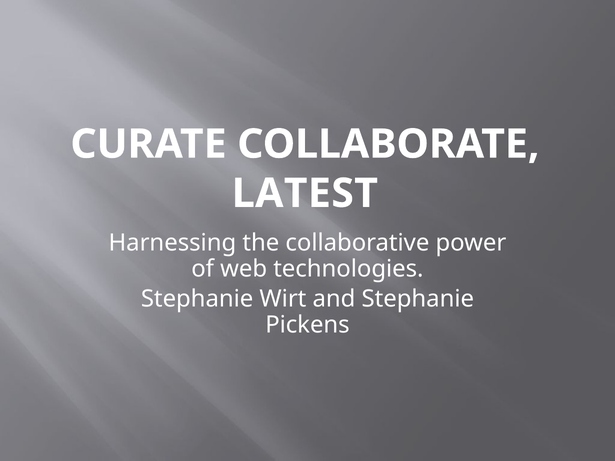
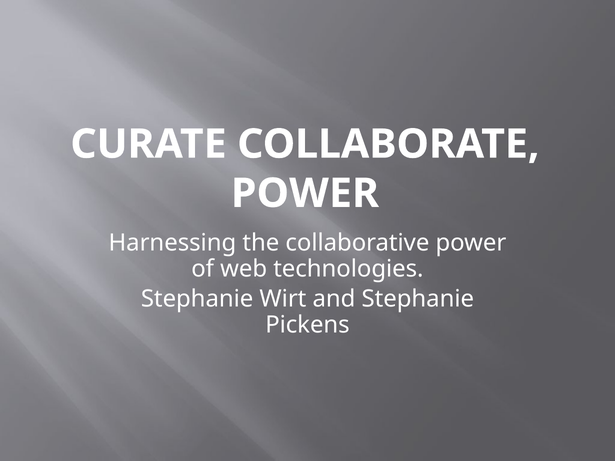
LATEST at (305, 193): LATEST -> POWER
